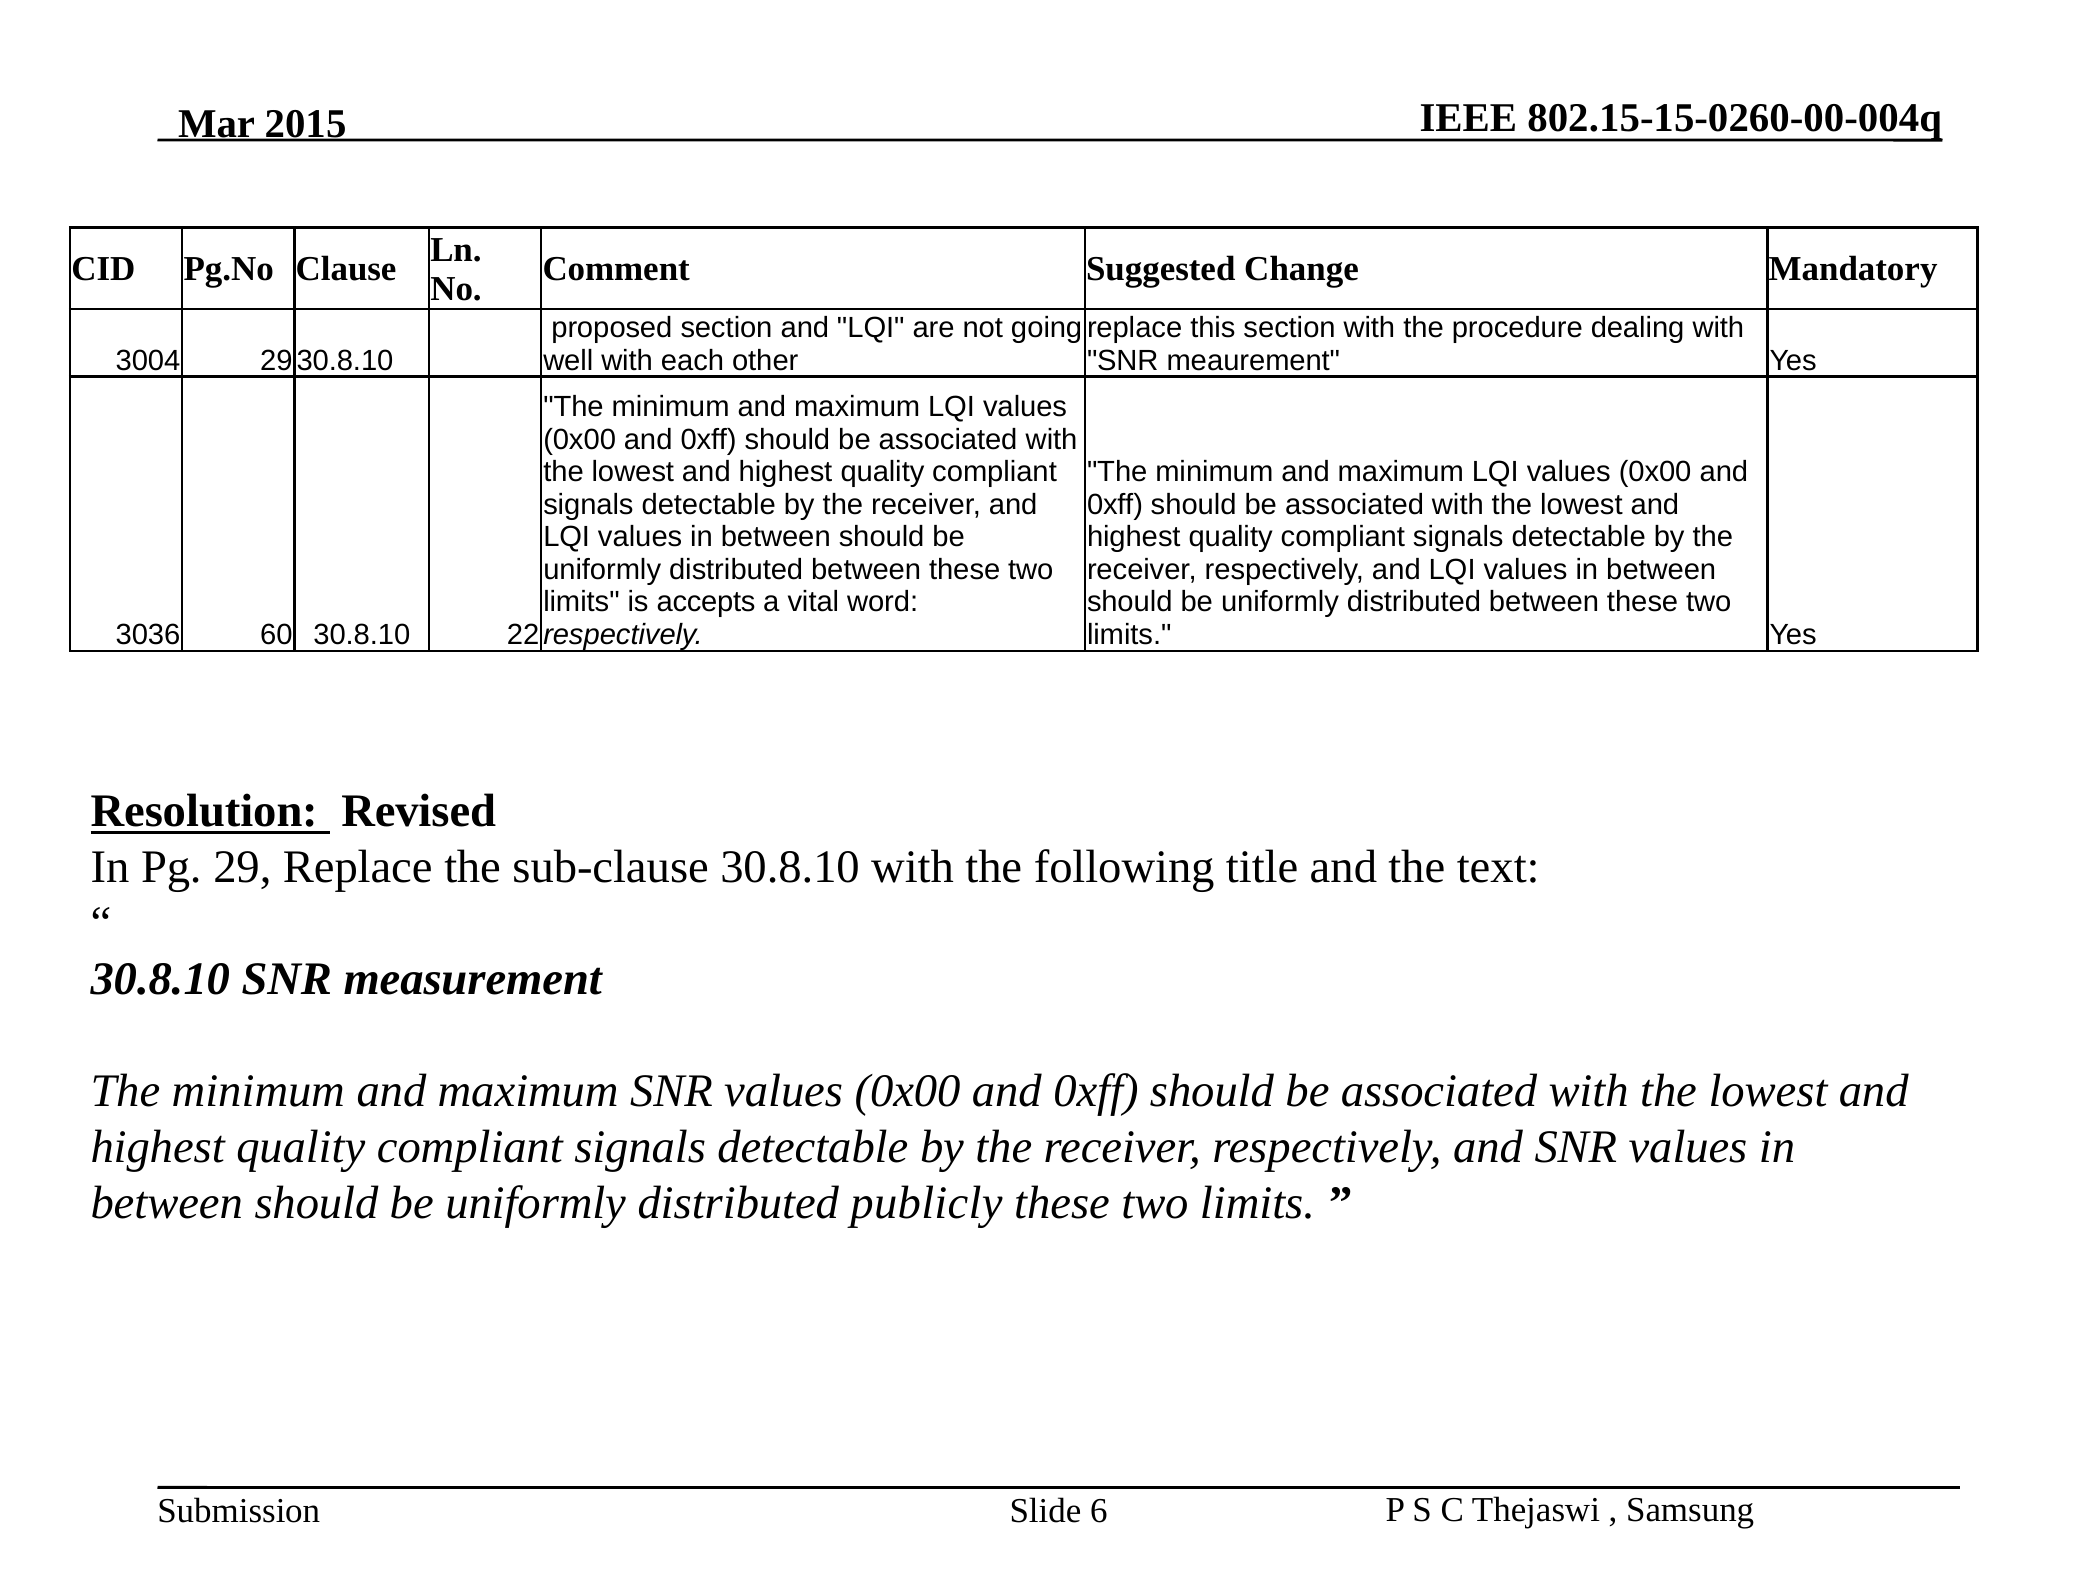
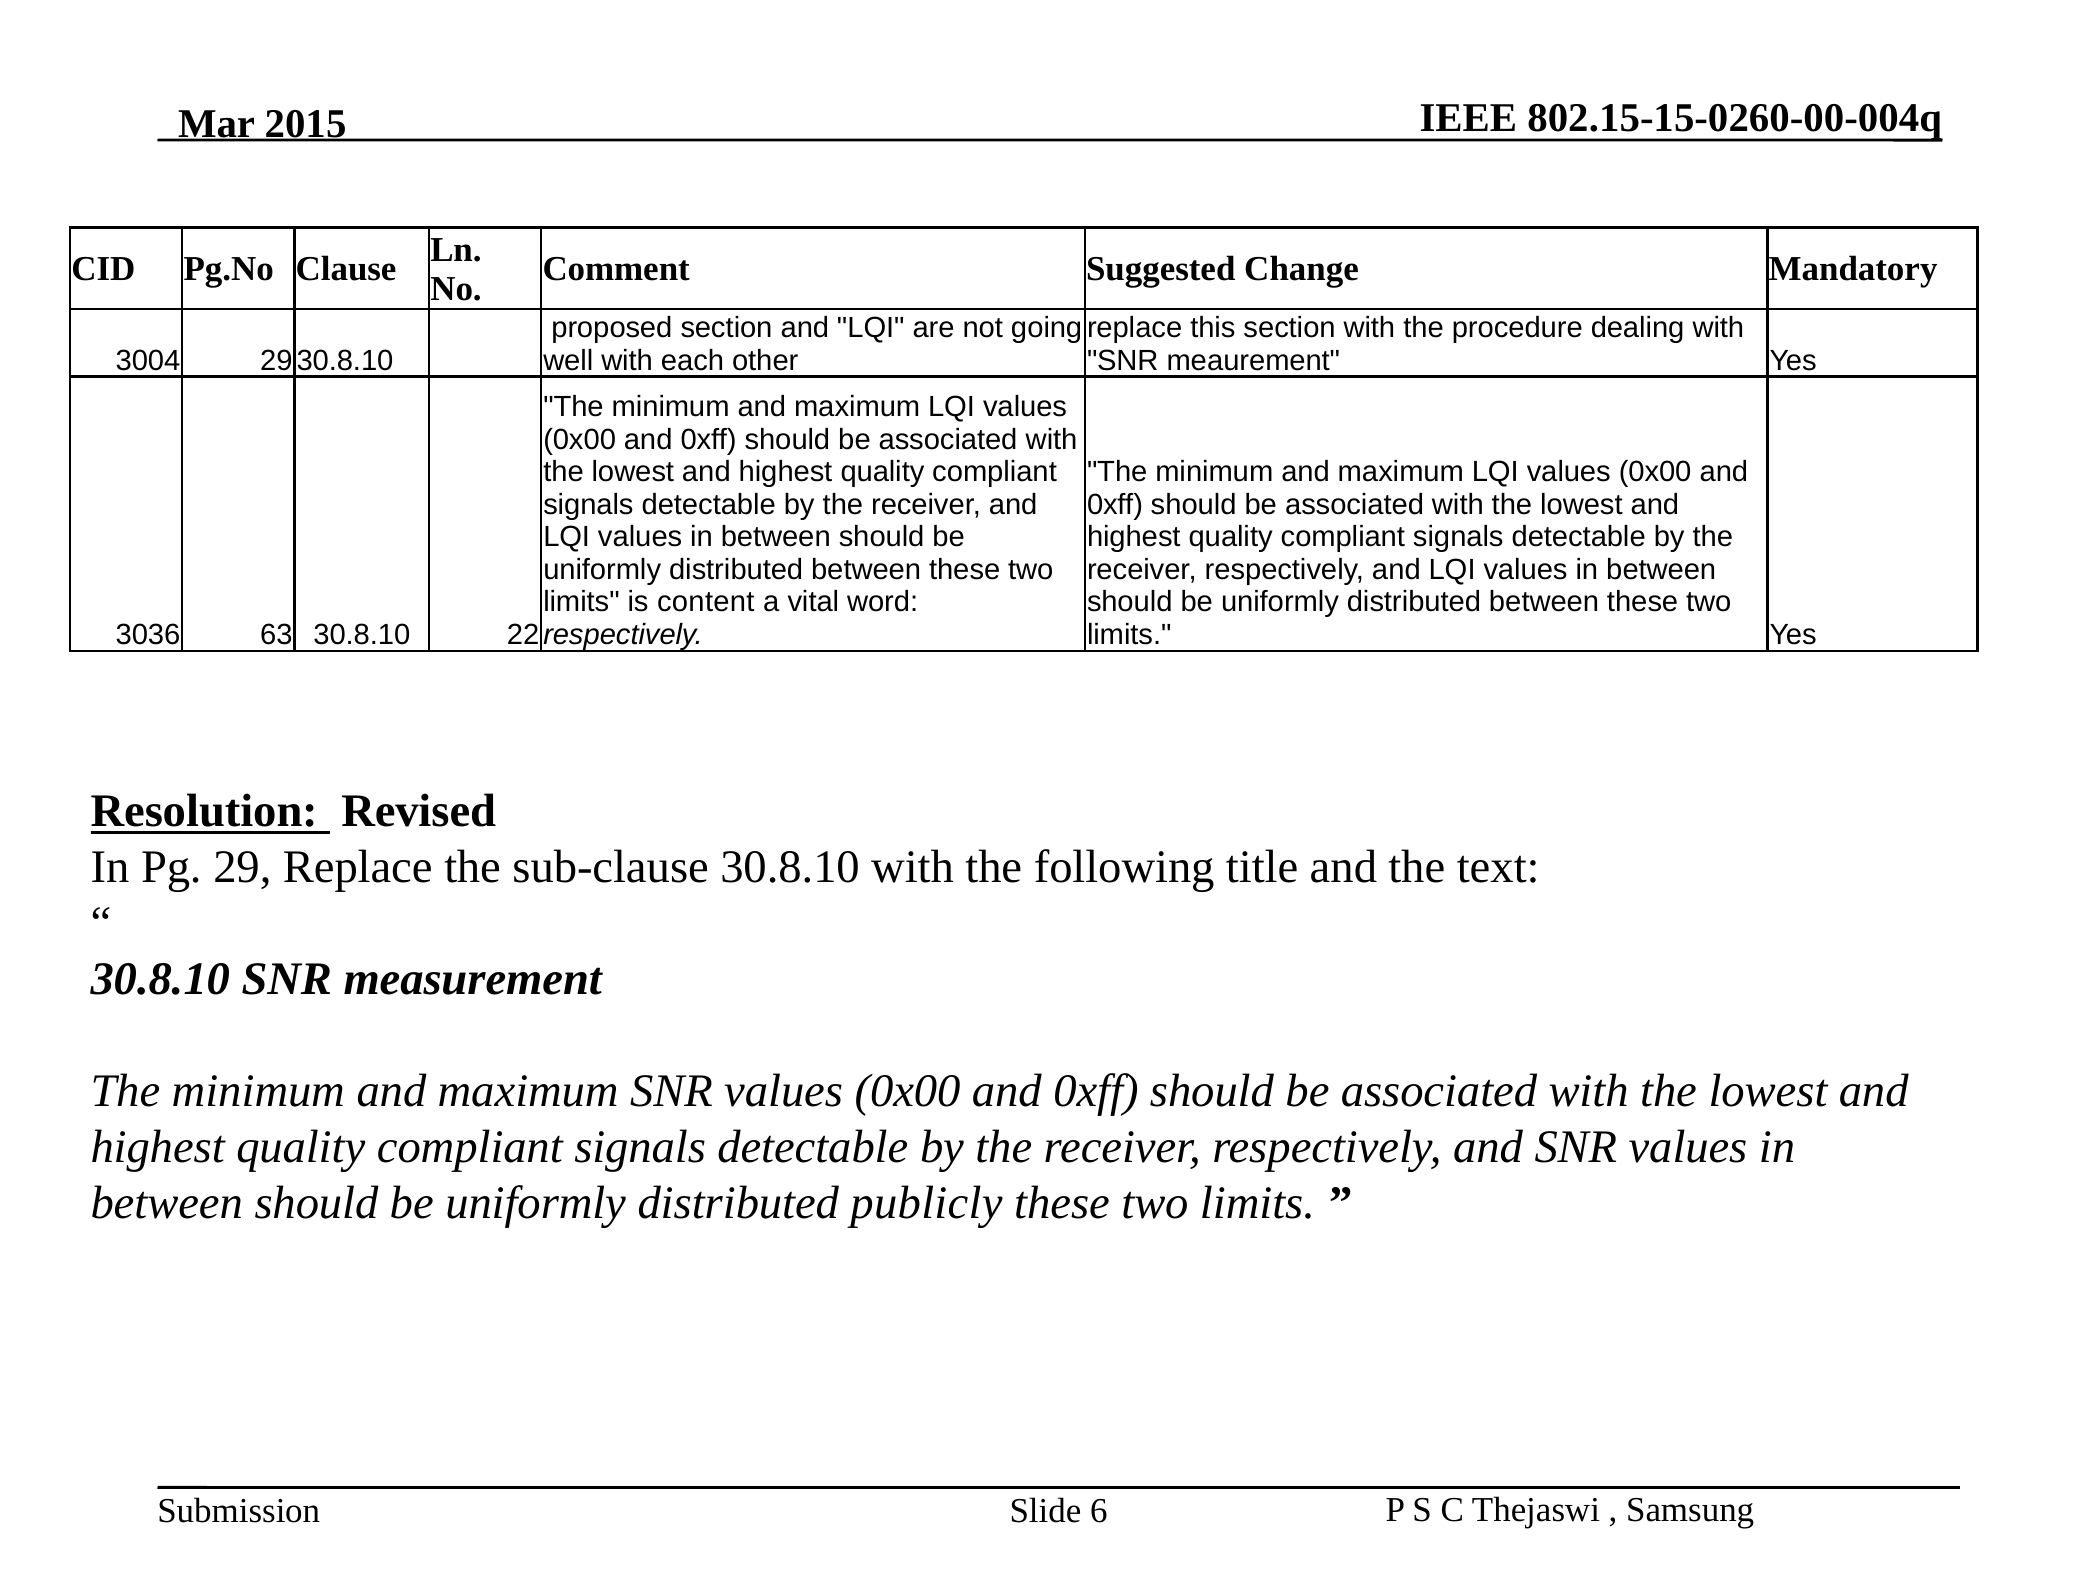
accepts: accepts -> content
60: 60 -> 63
